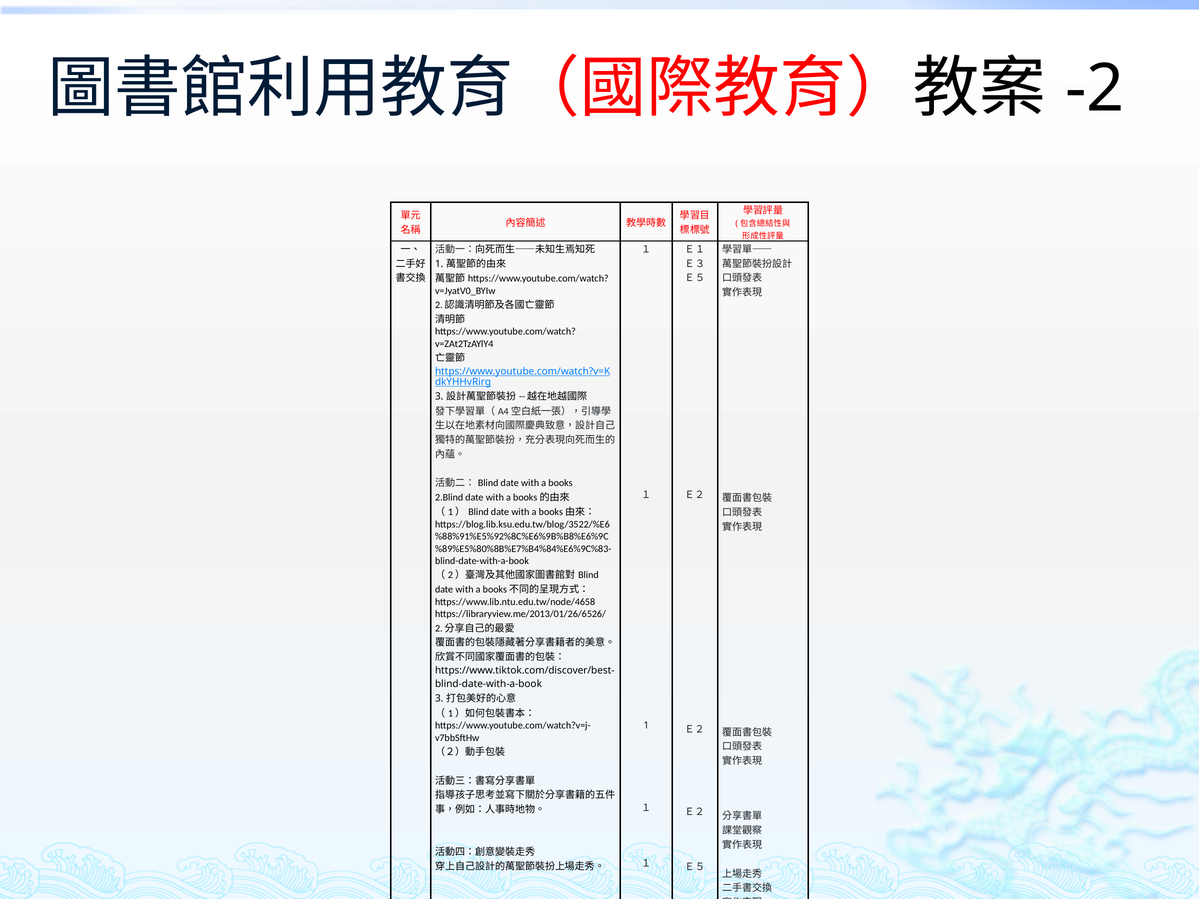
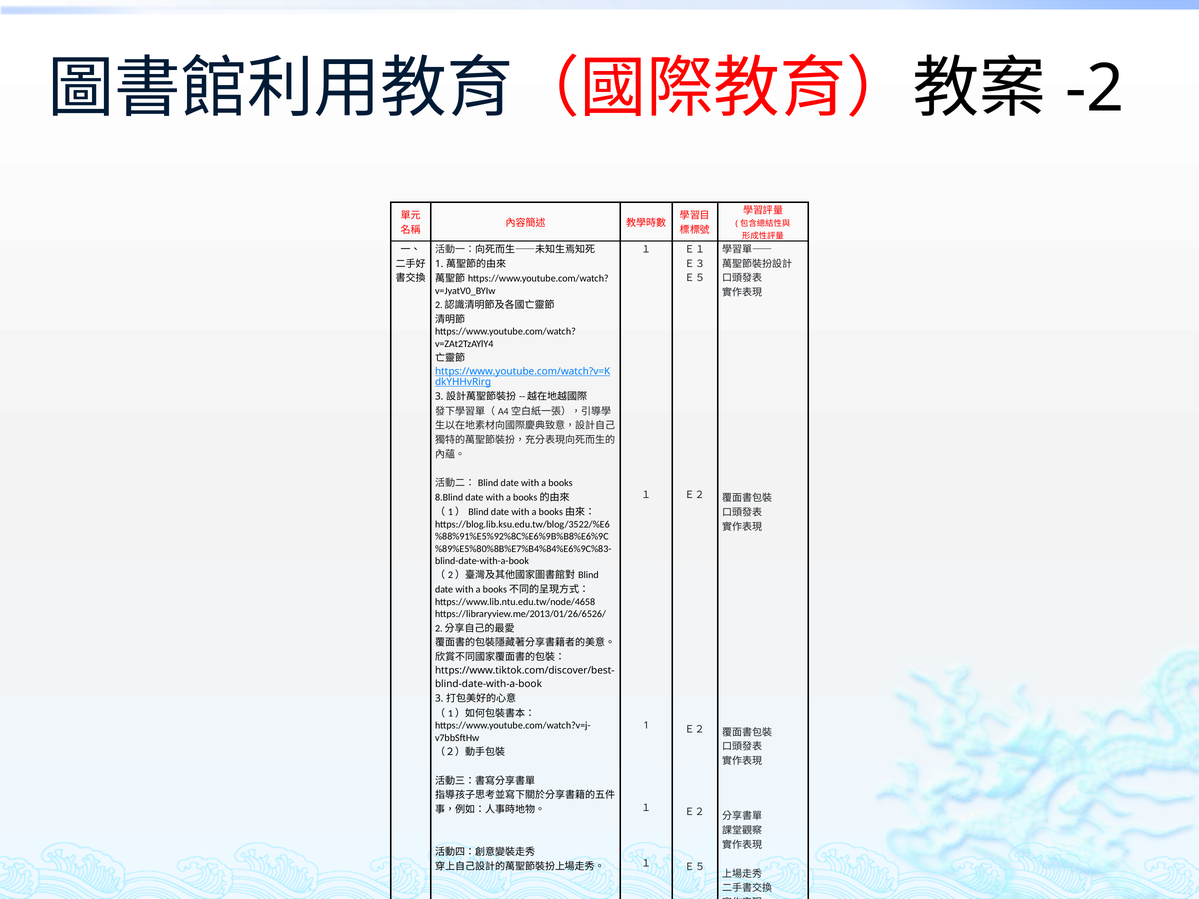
2.Blind: 2.Blind -> 8.Blind
